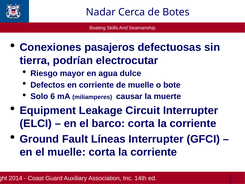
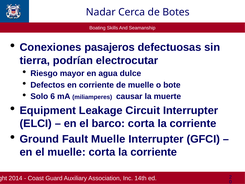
Fault Líneas: Líneas -> Muelle
